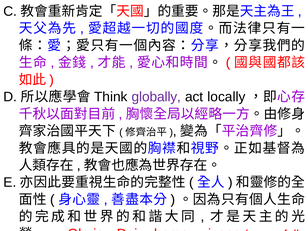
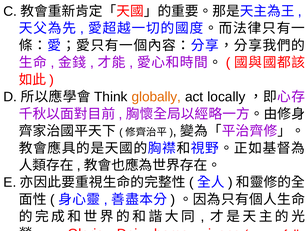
globally colour: purple -> orange
